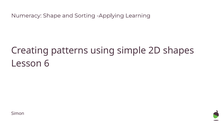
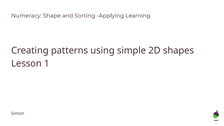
6: 6 -> 1
